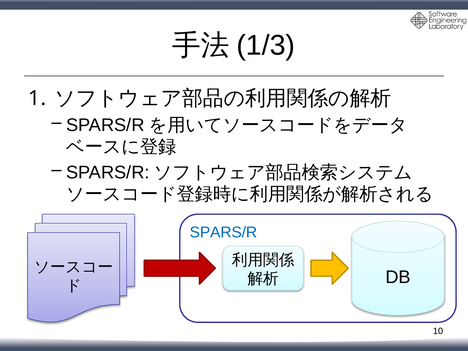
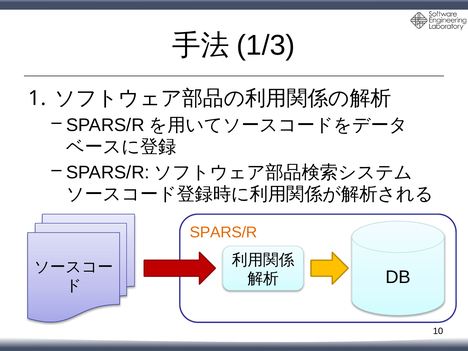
SPARS/R at (223, 232) colour: blue -> orange
